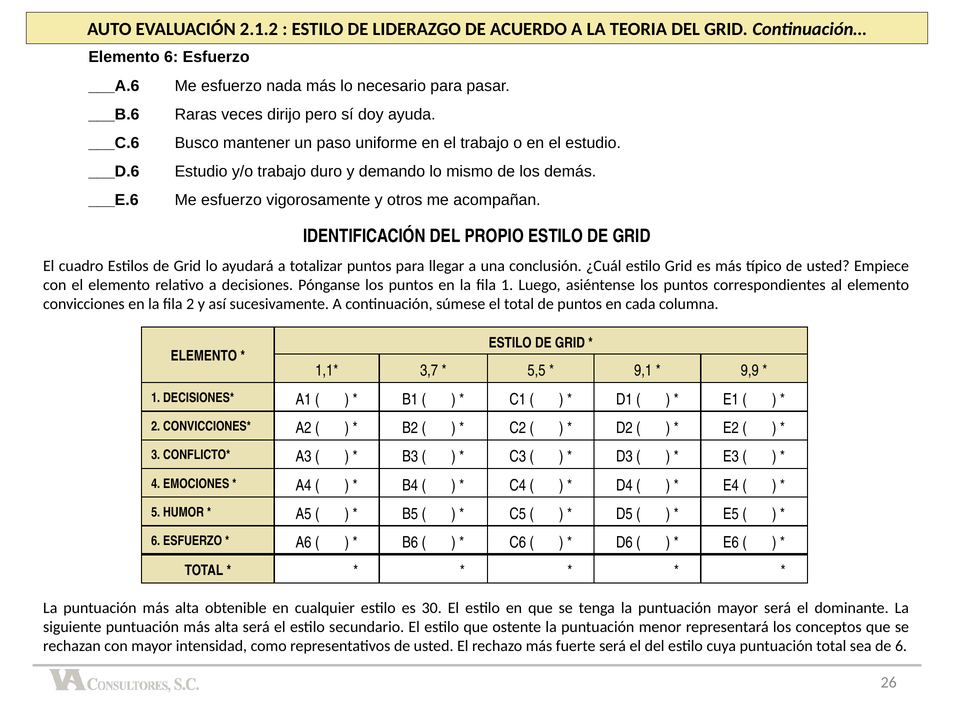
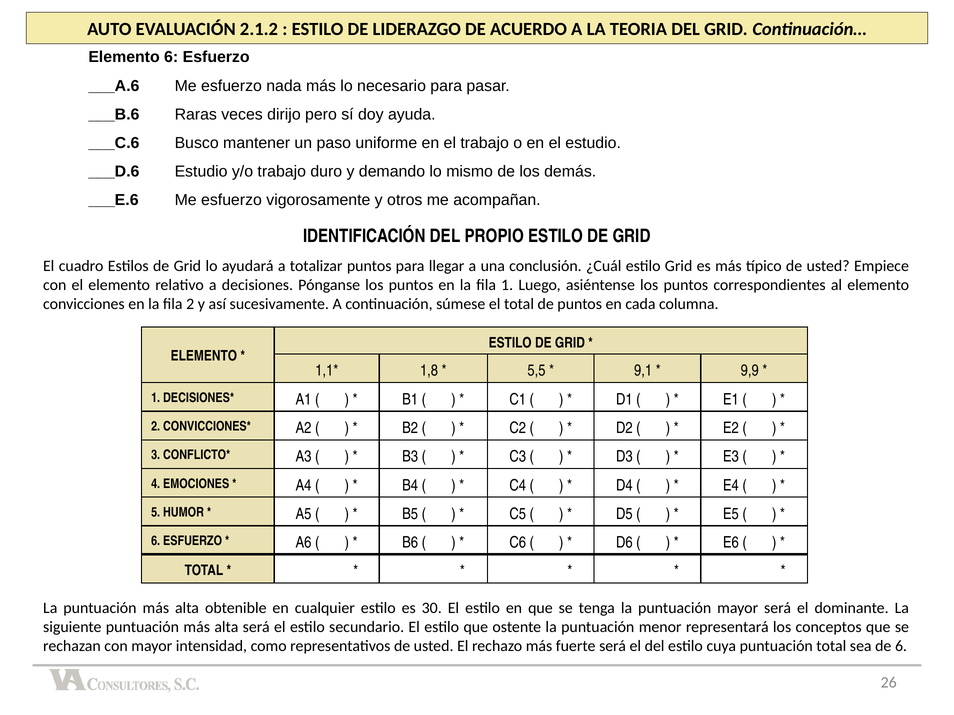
3,7: 3,7 -> 1,8
